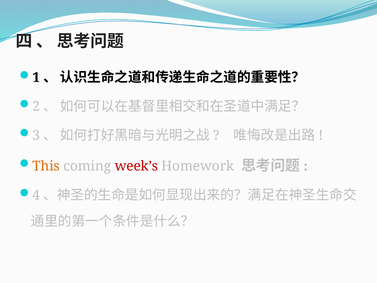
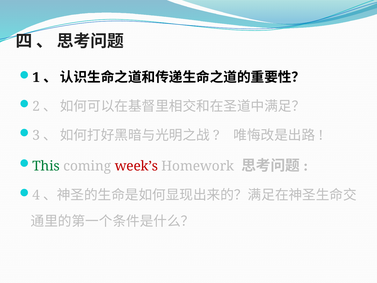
This colour: orange -> green
